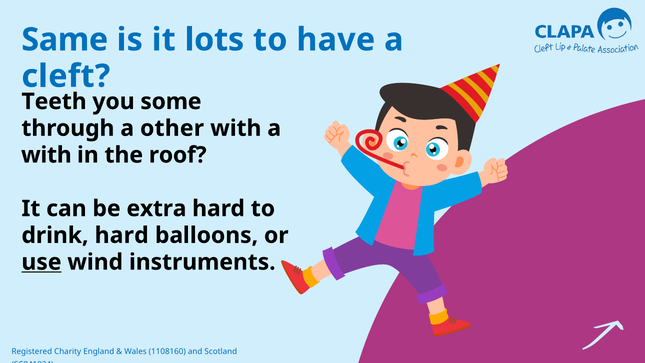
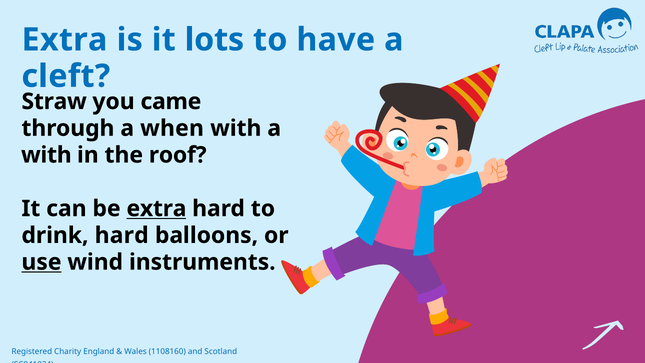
Same at (65, 40): Same -> Extra
Teeth: Teeth -> Straw
some: some -> came
other: other -> when
extra at (156, 208) underline: none -> present
